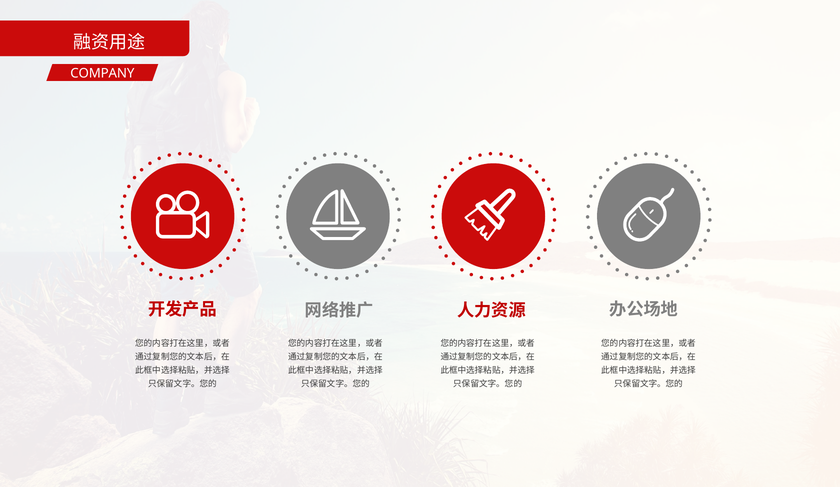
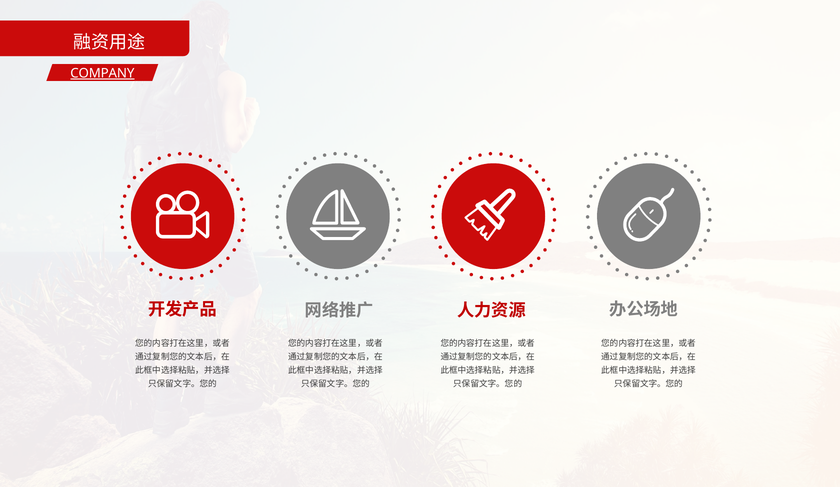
COMPANY underline: none -> present
